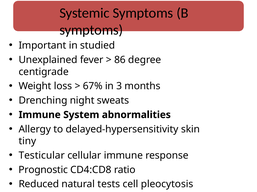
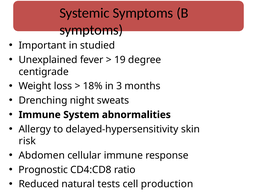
86: 86 -> 19
67%: 67% -> 18%
tiny: tiny -> risk
Testicular: Testicular -> Abdomen
pleocytosis: pleocytosis -> production
